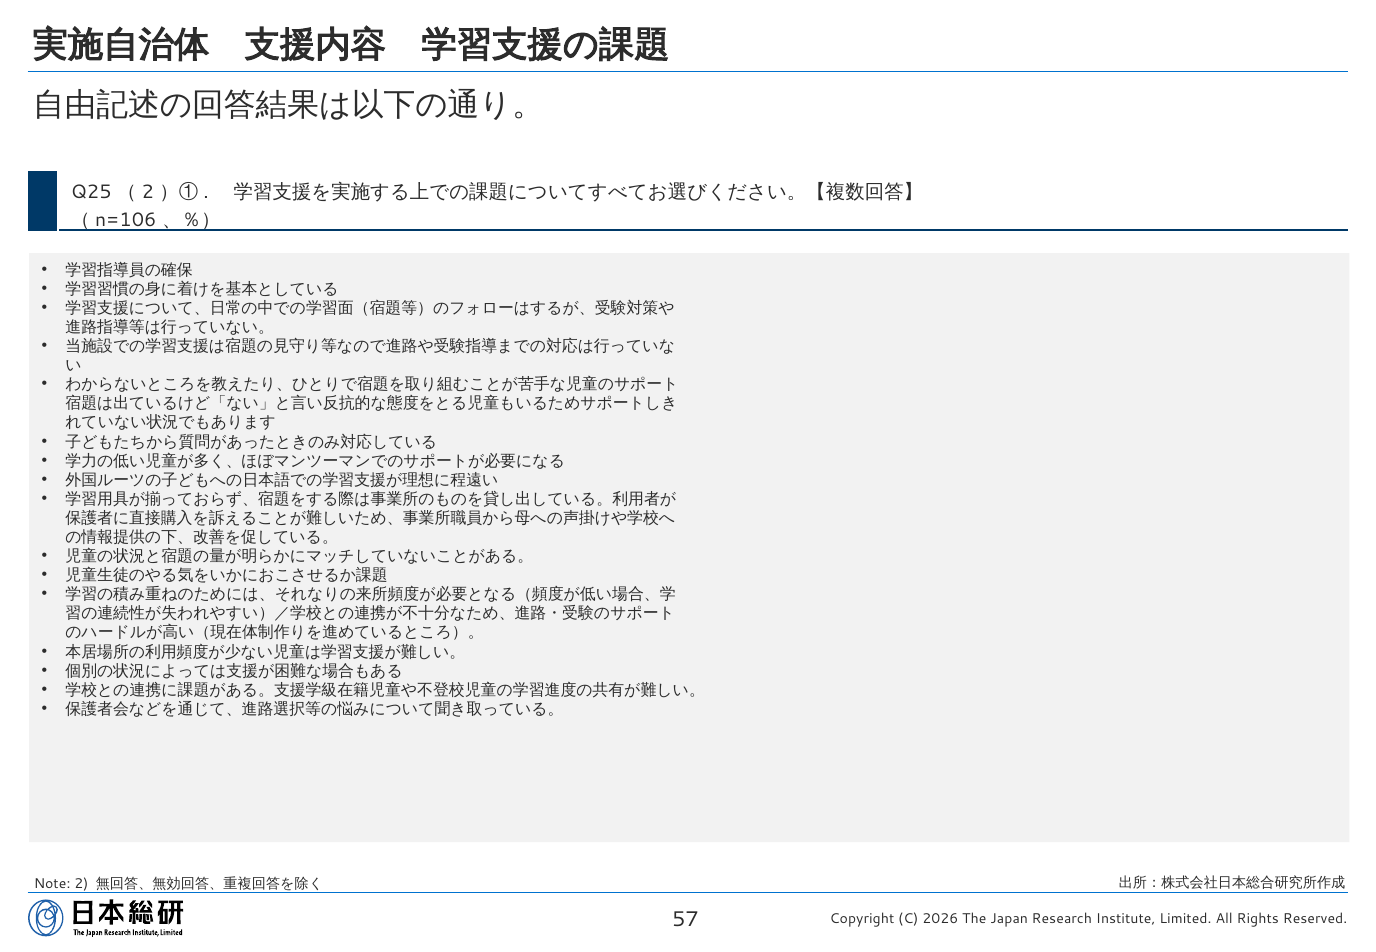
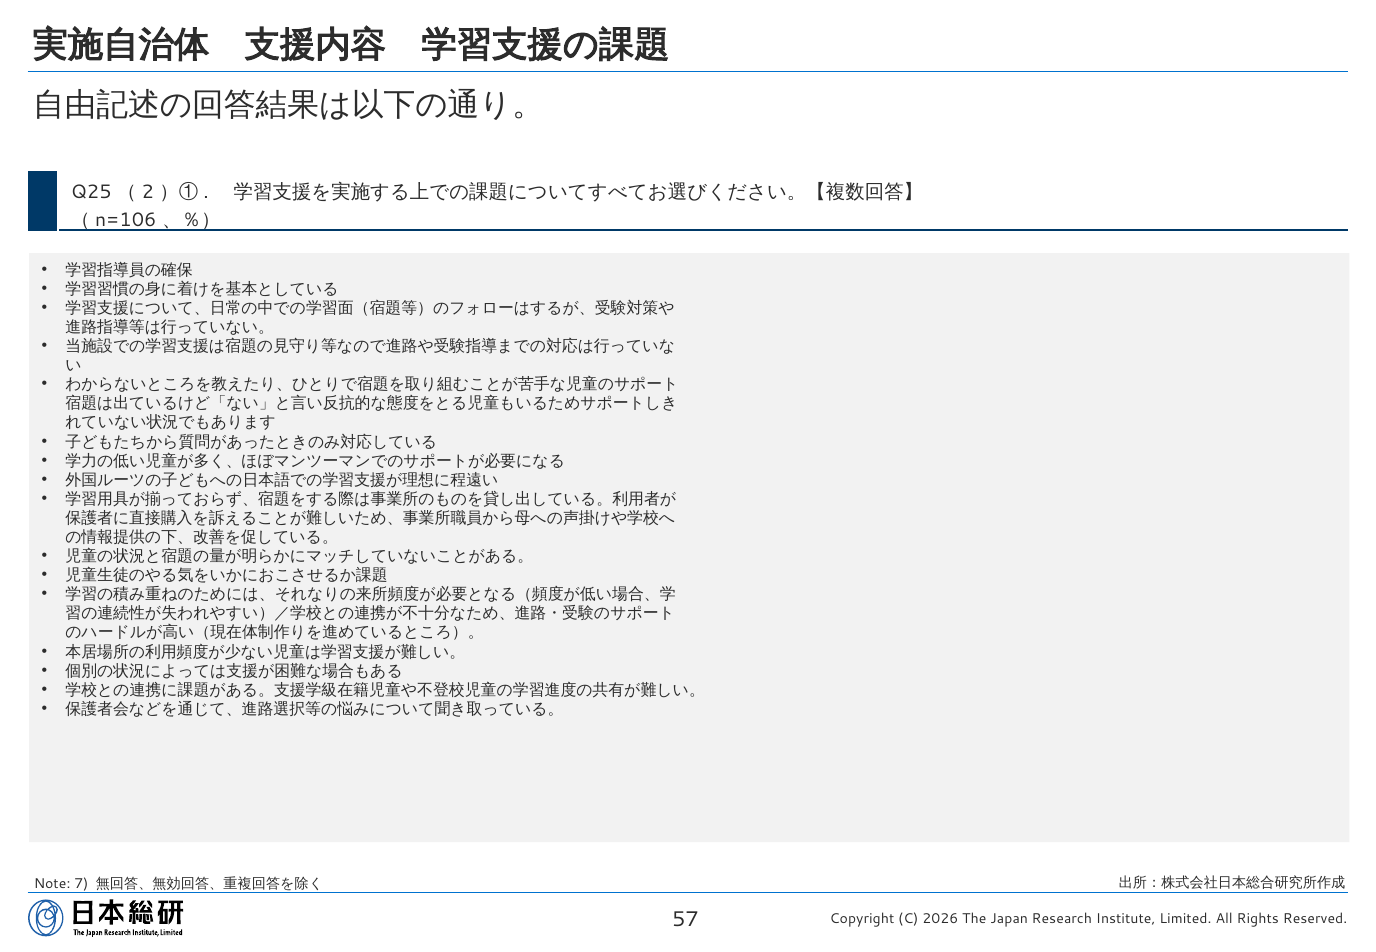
Note 2: 2 -> 7
